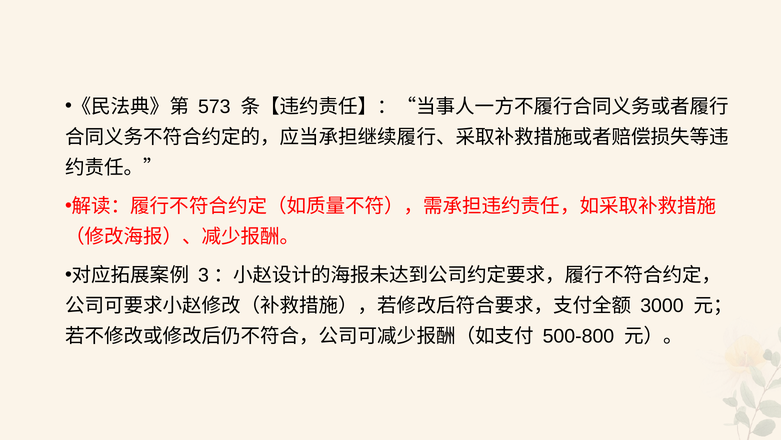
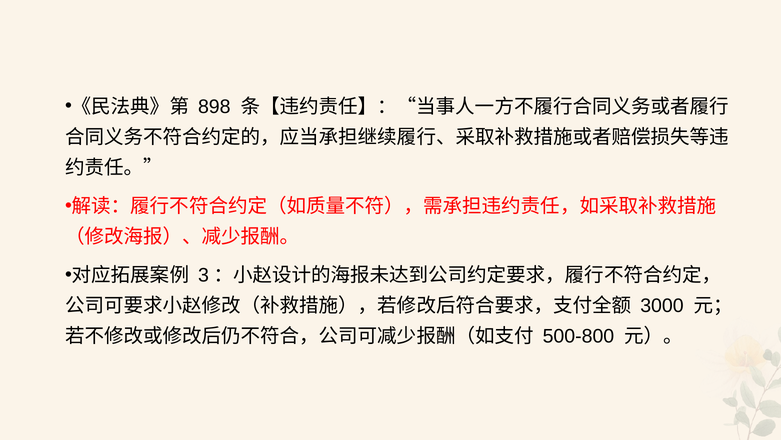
573: 573 -> 898
